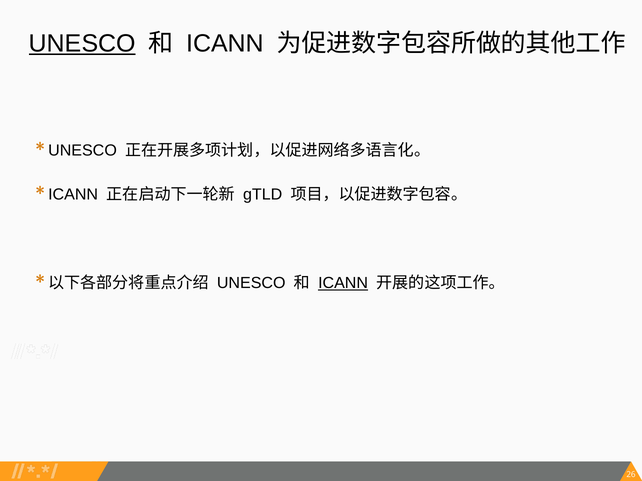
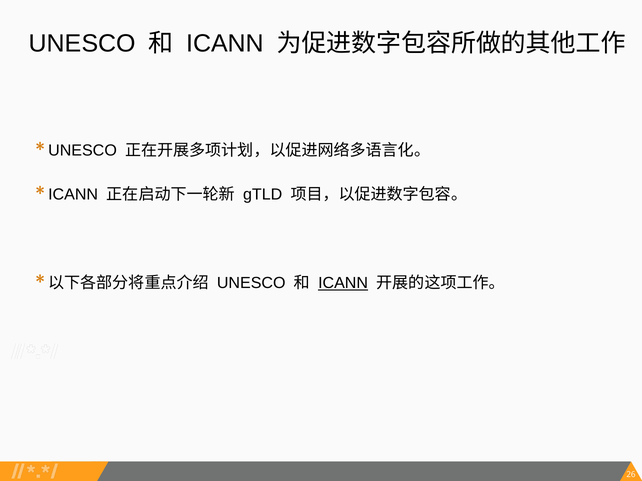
UNESCO at (82, 44) underline: present -> none
